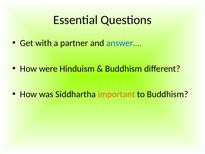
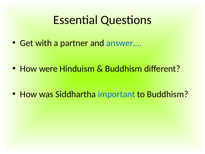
important colour: orange -> blue
